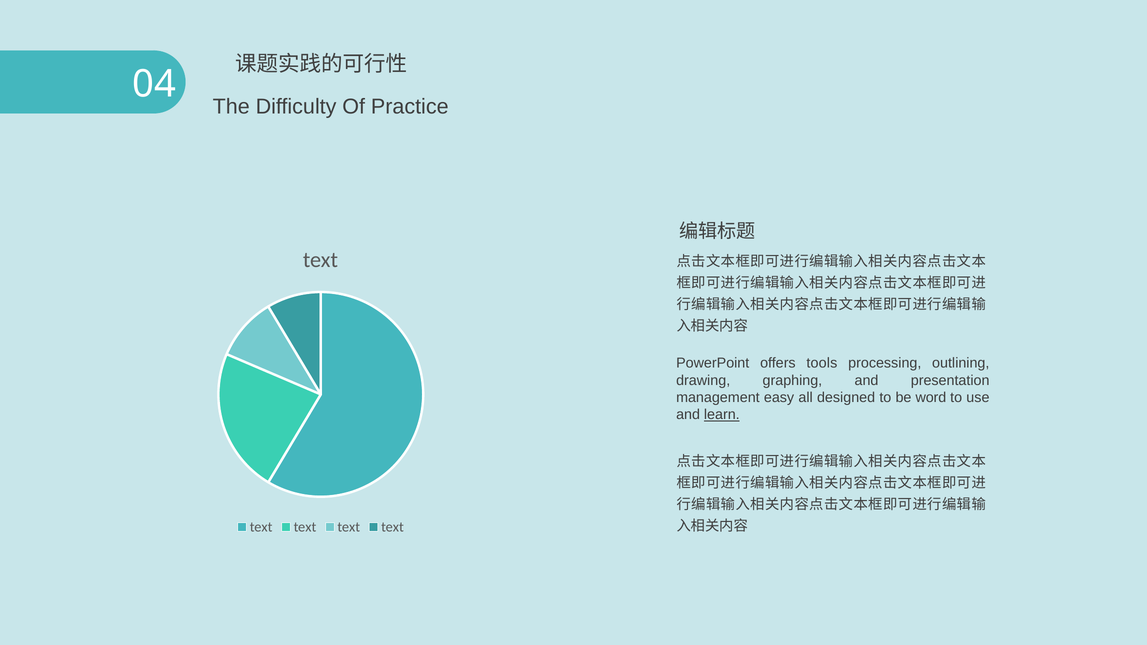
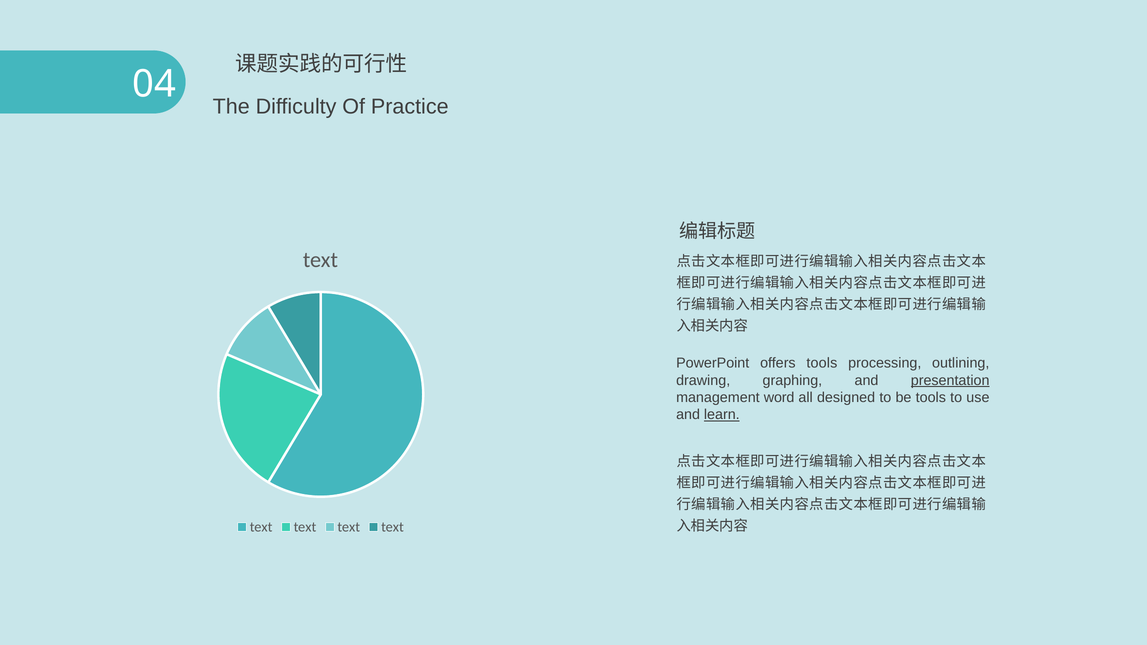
presentation underline: none -> present
easy: easy -> word
be word: word -> tools
